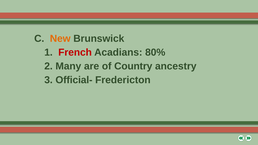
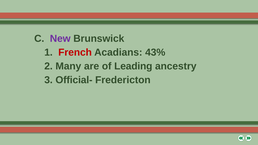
New colour: orange -> purple
80%: 80% -> 43%
Country: Country -> Leading
